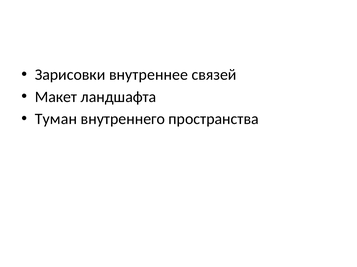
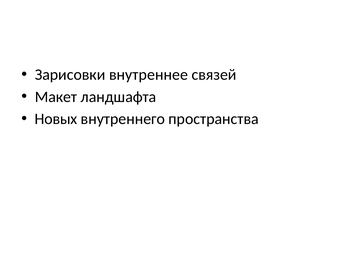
Туман: Туман -> Новых
